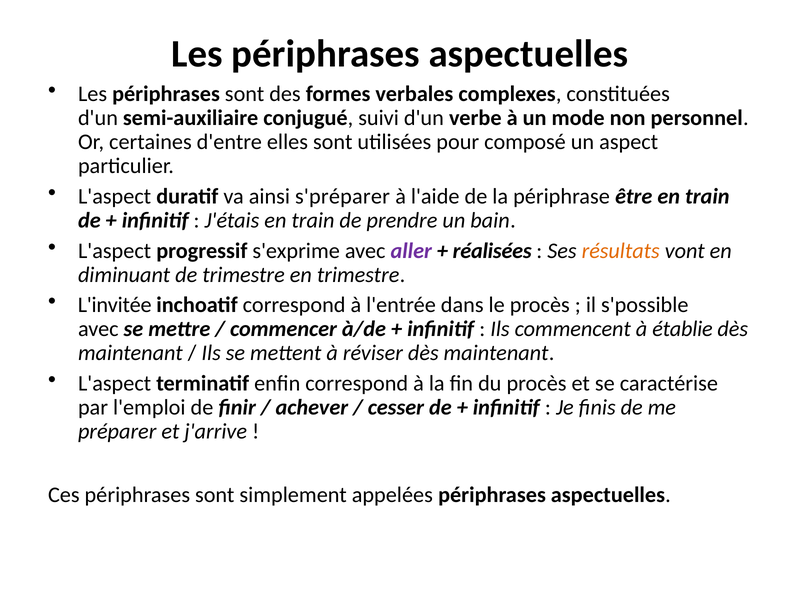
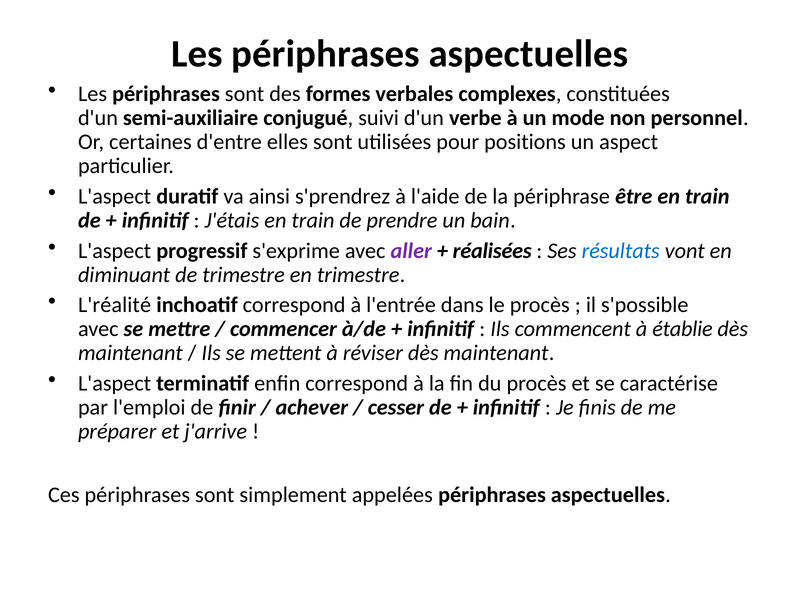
composé: composé -> positions
s'préparer: s'préparer -> s'prendrez
résultats colour: orange -> blue
L'invitée: L'invitée -> L'réalité
